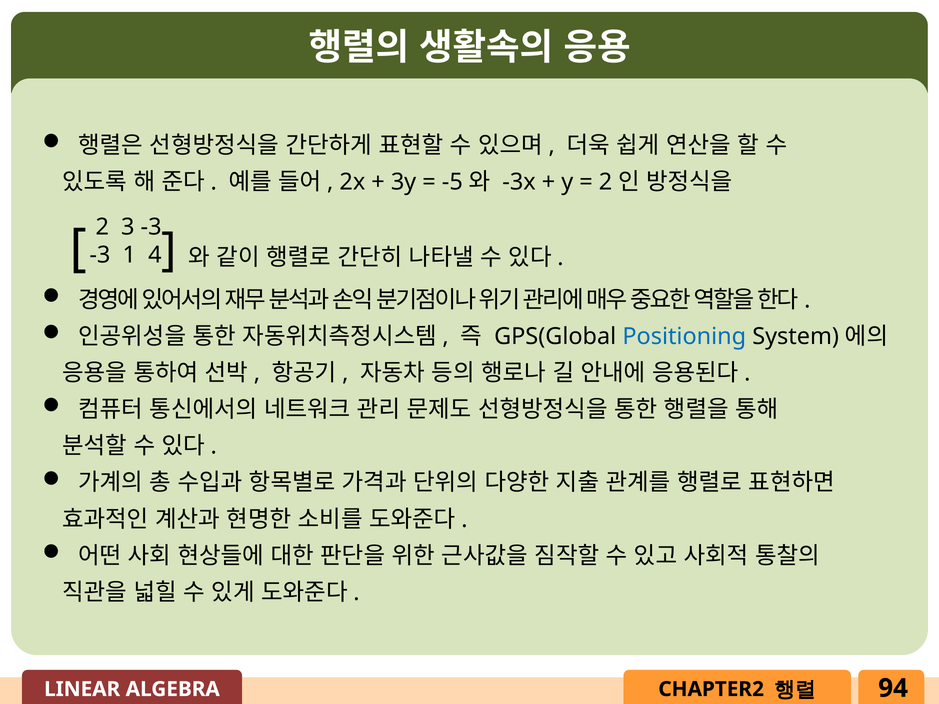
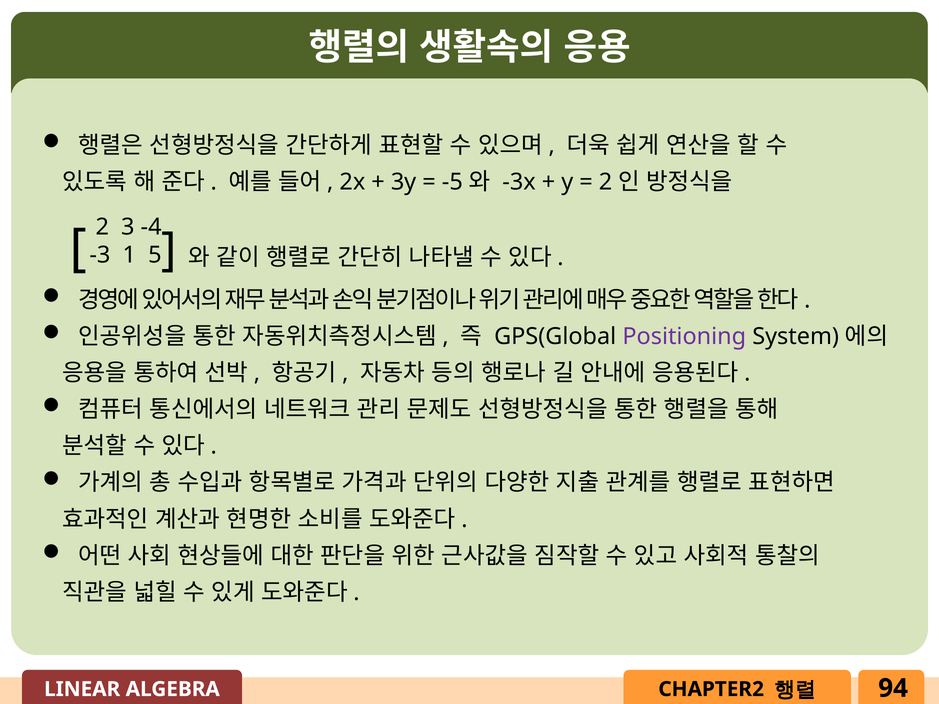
3 -3: -3 -> -4
4: 4 -> 5
Positioning colour: blue -> purple
